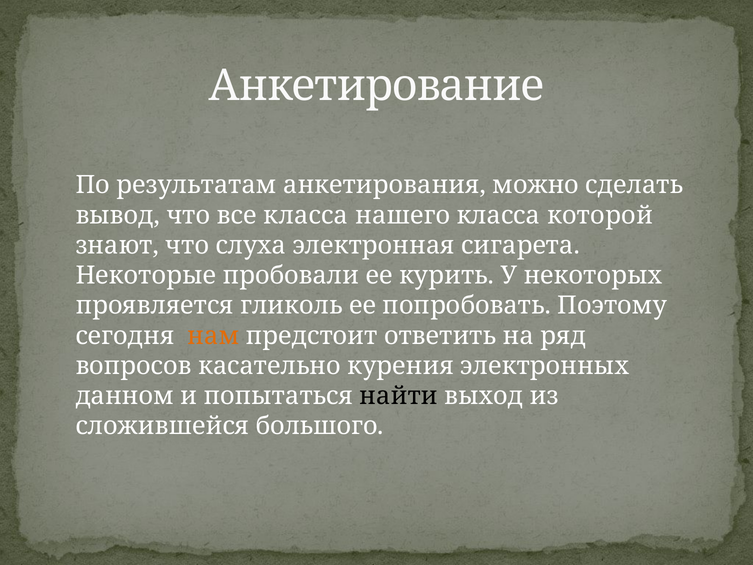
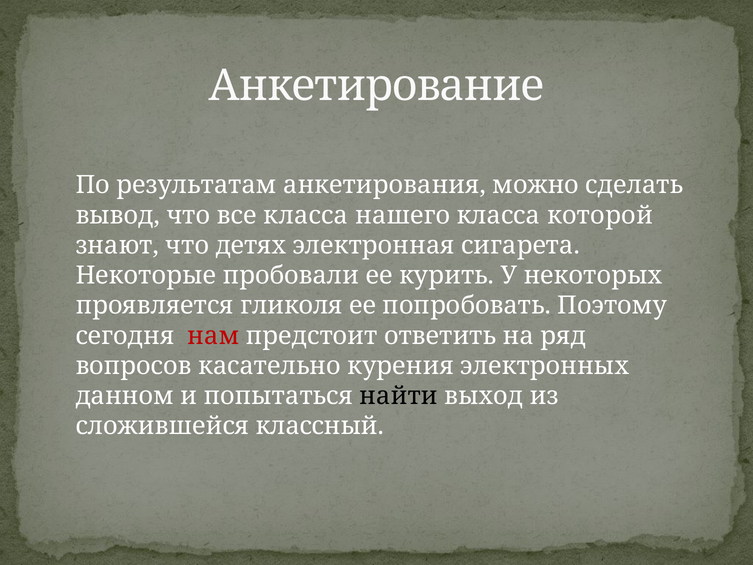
слуха: слуха -> детях
гликоль: гликоль -> гликоля
нам colour: orange -> red
большого: большого -> классный
